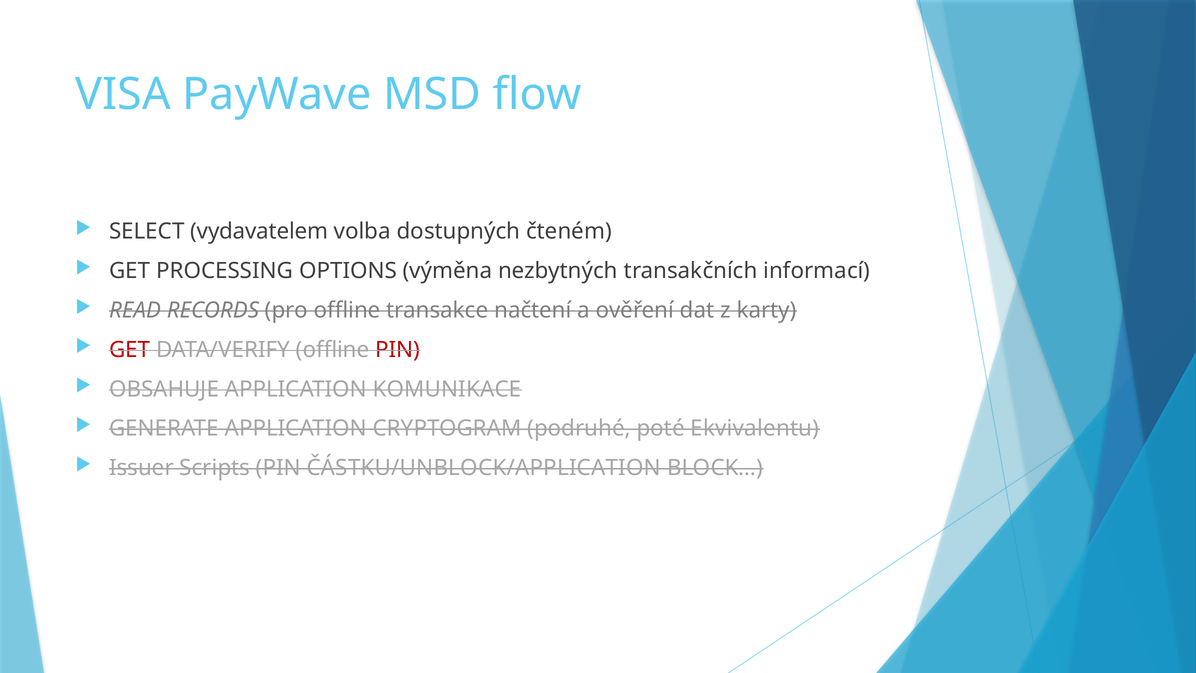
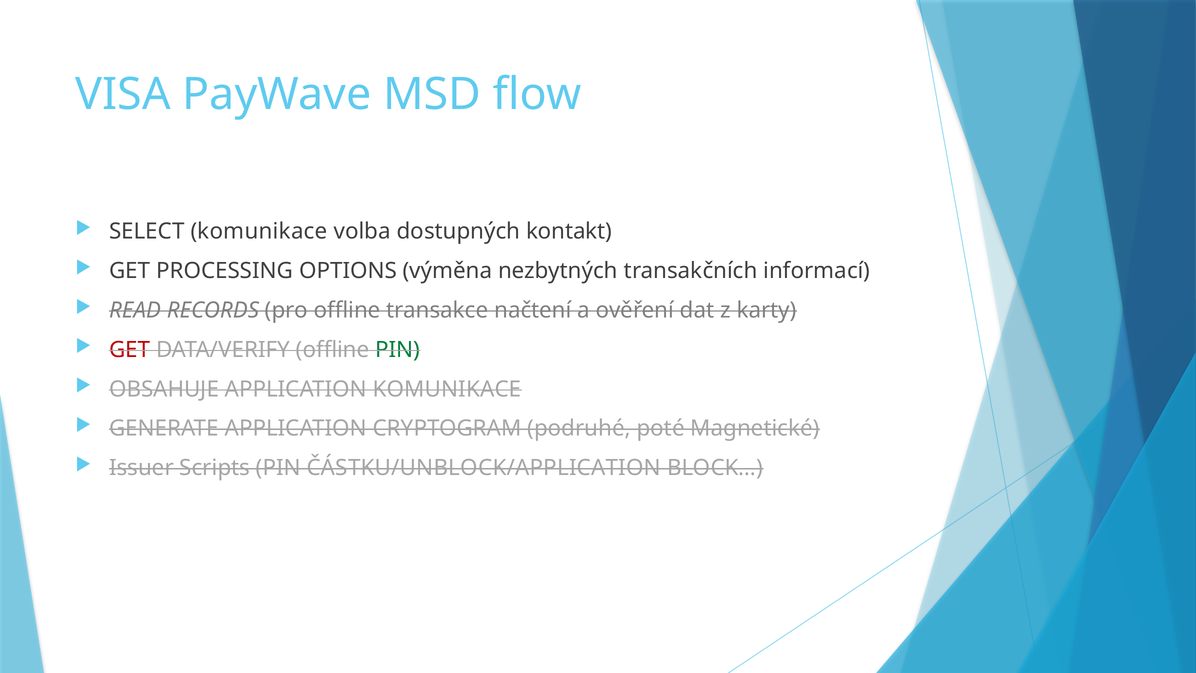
SELECT vydavatelem: vydavatelem -> komunikace
čteném: čteném -> kontakt
PIN at (398, 350) colour: red -> green
Ekvivalentu: Ekvivalentu -> Magnetické
